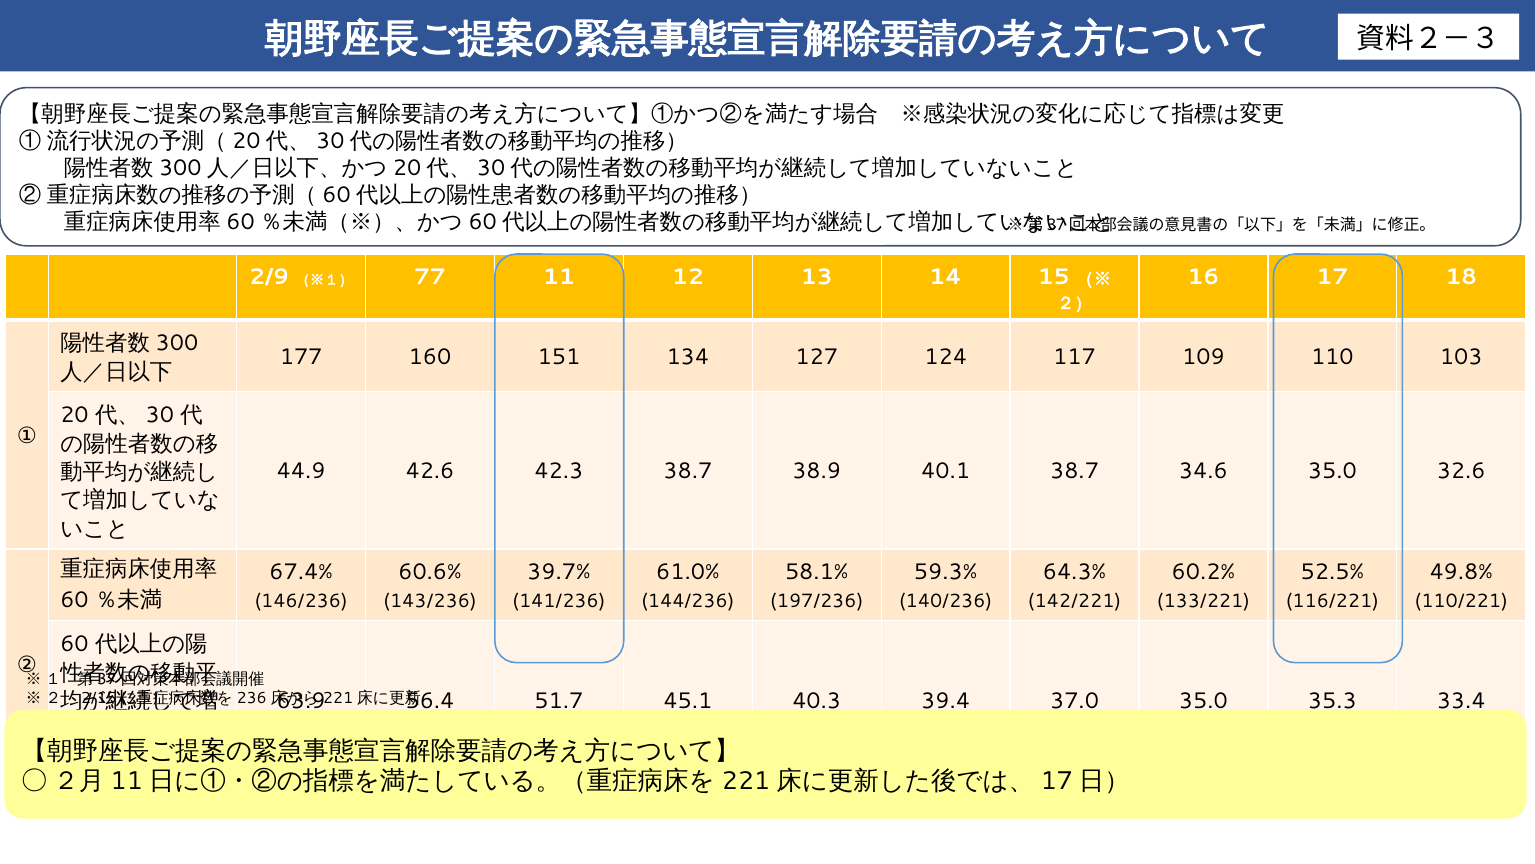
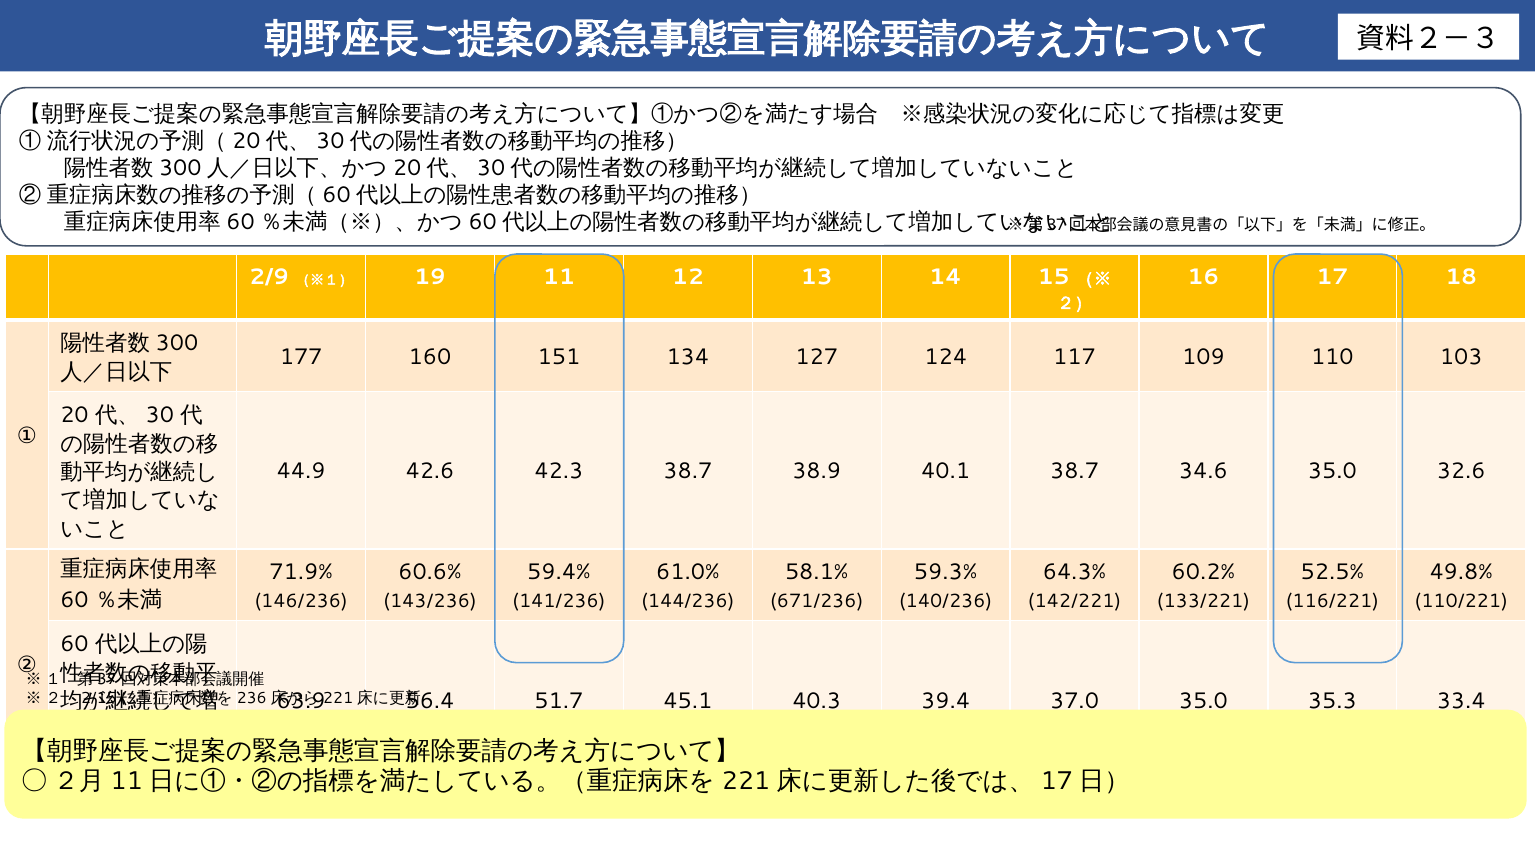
77: 77 -> 19
67.4%: 67.4% -> 71.9%
39.7%: 39.7% -> 59.4%
197/236: 197/236 -> 671/236
